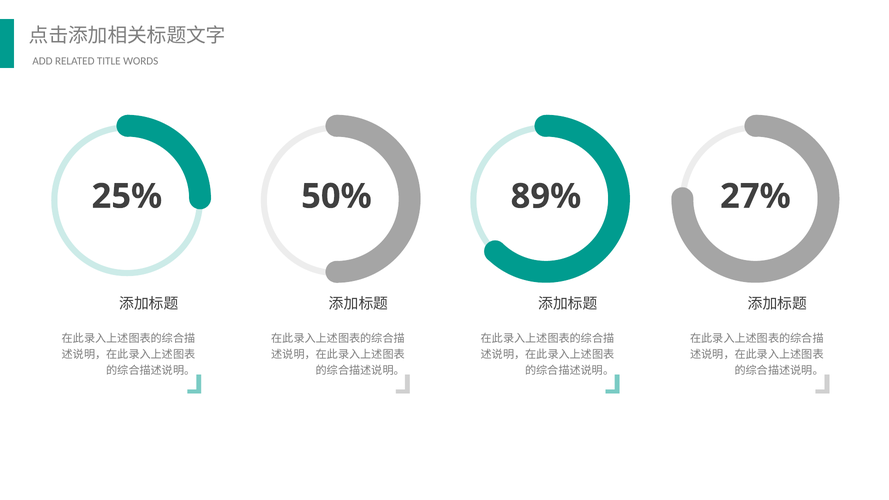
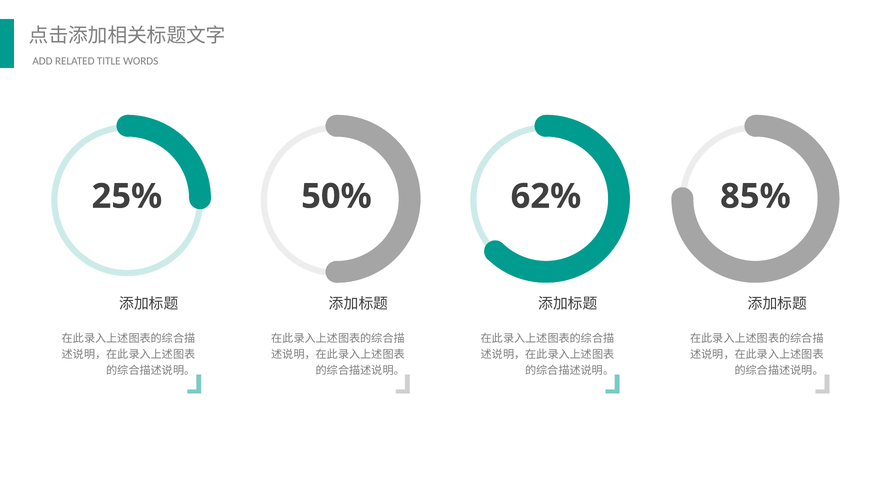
89%: 89% -> 62%
27%: 27% -> 85%
